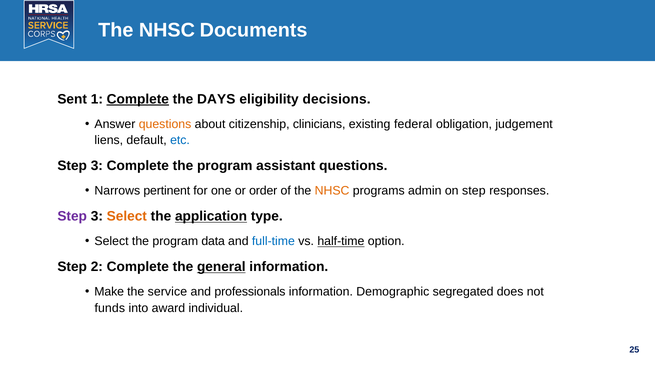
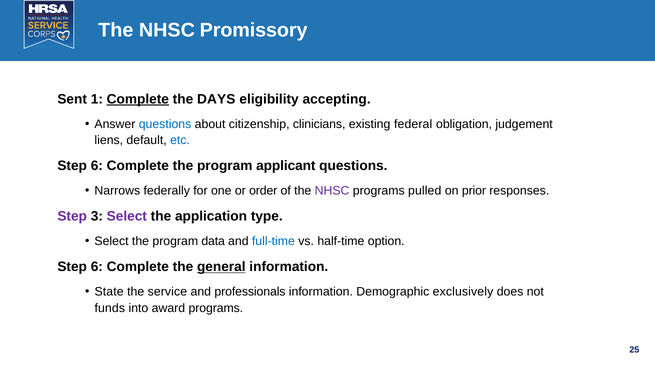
Documents: Documents -> Promissory
decisions: decisions -> accepting
questions at (165, 124) colour: orange -> blue
3 at (97, 166): 3 -> 6
assistant: assistant -> applicant
pertinent: pertinent -> federally
NHSC at (332, 191) colour: orange -> purple
admin: admin -> pulled
on step: step -> prior
Select at (127, 217) colour: orange -> purple
application underline: present -> none
half-time underline: present -> none
2 at (97, 267): 2 -> 6
Make: Make -> State
segregated: segregated -> exclusively
award individual: individual -> programs
